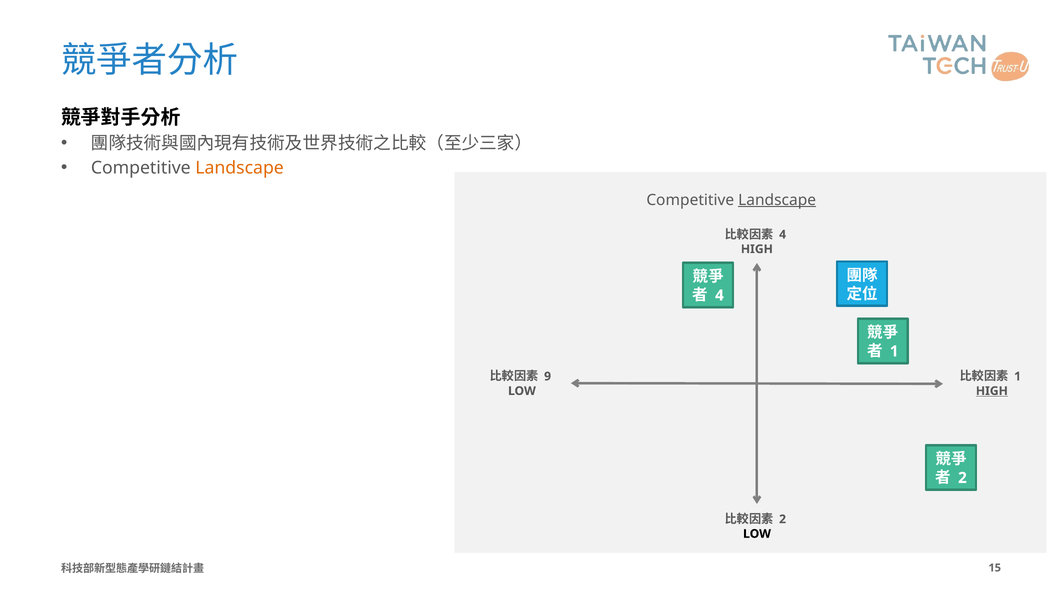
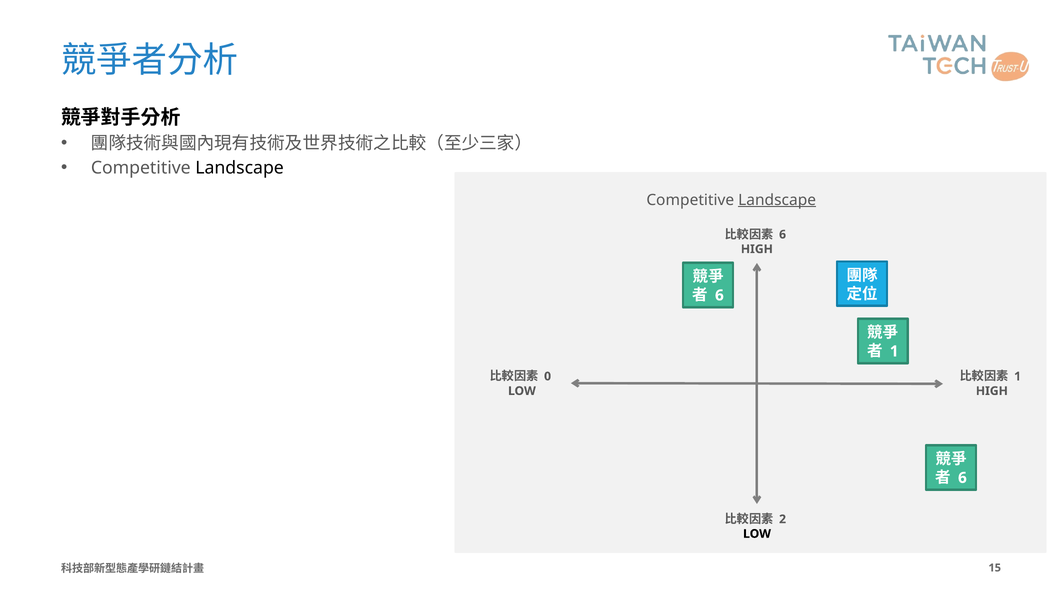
Landscape at (240, 168) colour: orange -> black
4 at (783, 235): 4 -> 6
4 at (719, 296): 4 -> 6
9: 9 -> 0
HIGH at (992, 391) underline: present -> none
2 at (962, 478): 2 -> 6
